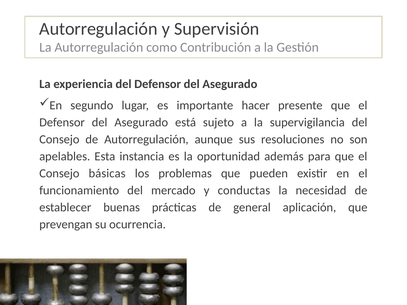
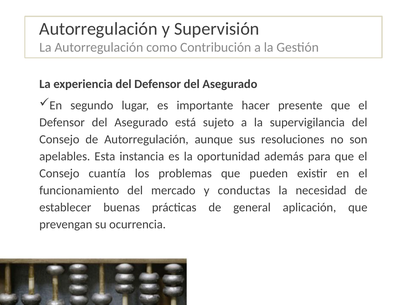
básicas: básicas -> cuantía
